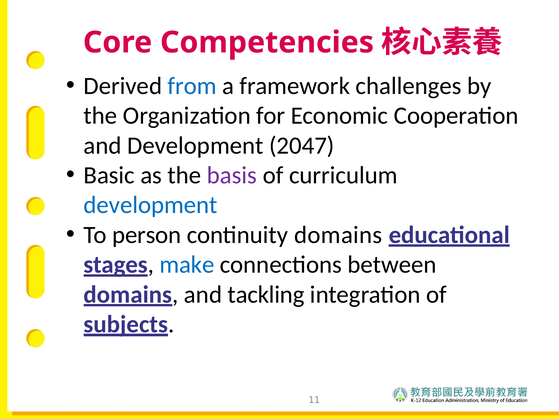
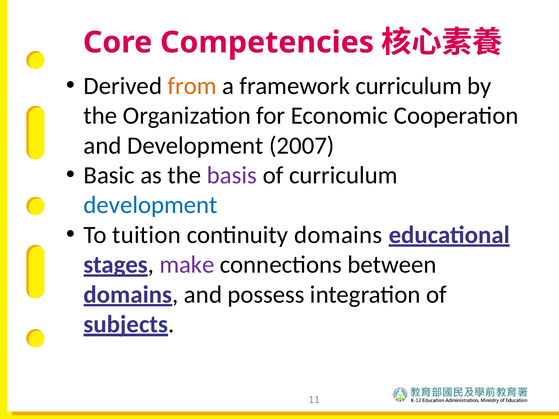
from colour: blue -> orange
framework challenges: challenges -> curriculum
2047: 2047 -> 2007
person: person -> tuition
make colour: blue -> purple
tackling: tackling -> possess
